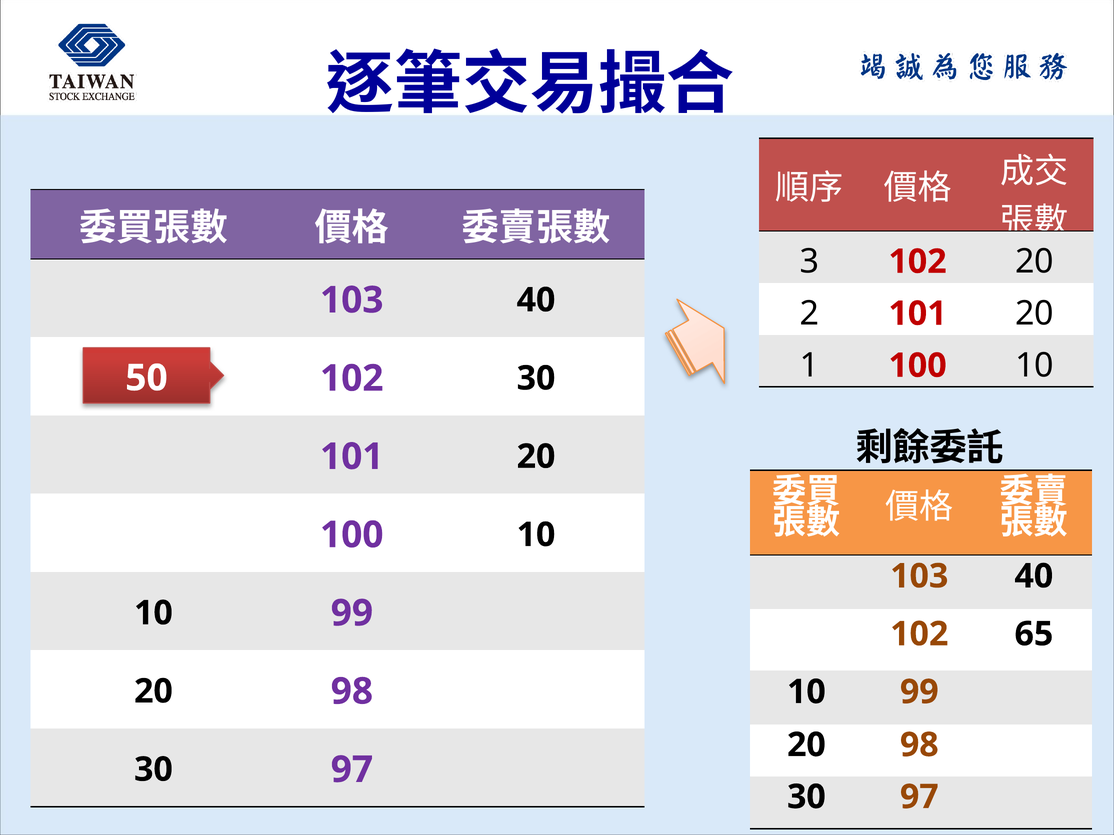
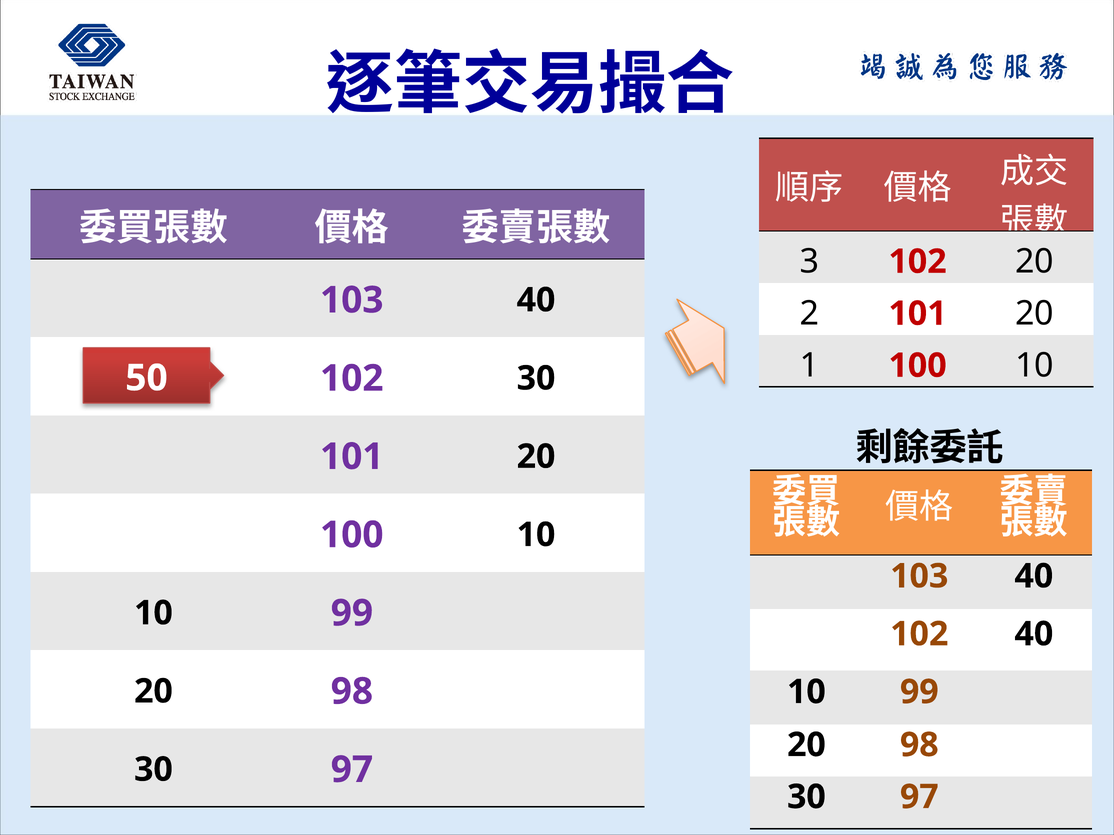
102 65: 65 -> 40
